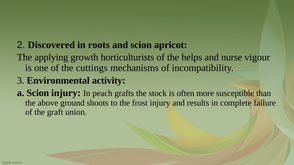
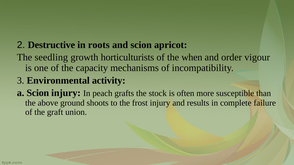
Discovered: Discovered -> Destructive
applying: applying -> seedling
helps: helps -> when
nurse: nurse -> order
cuttings: cuttings -> capacity
